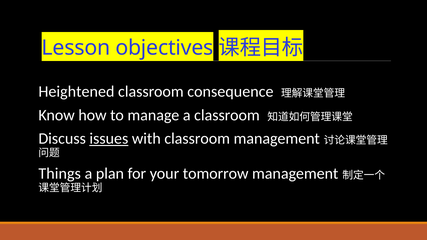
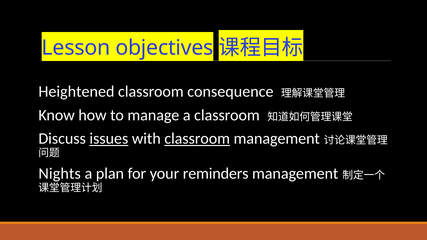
classroom at (197, 139) underline: none -> present
Things: Things -> Nights
tomorrow: tomorrow -> reminders
